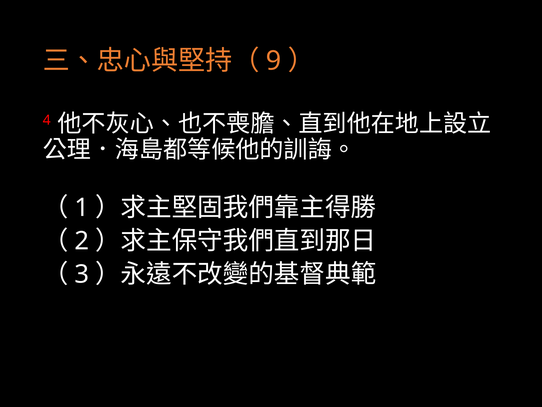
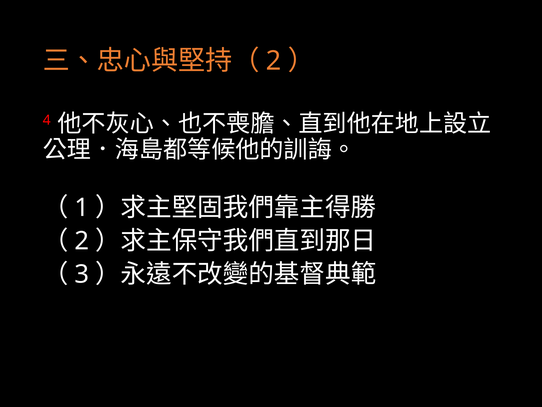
9 at (274, 61): 9 -> 2
